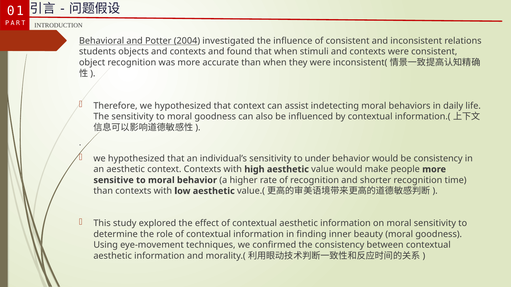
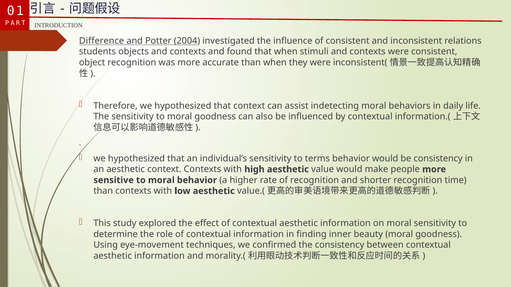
Behavioral: Behavioral -> Difference
under: under -> terms
